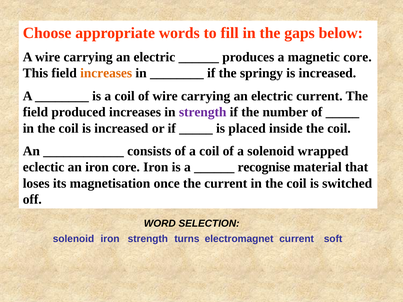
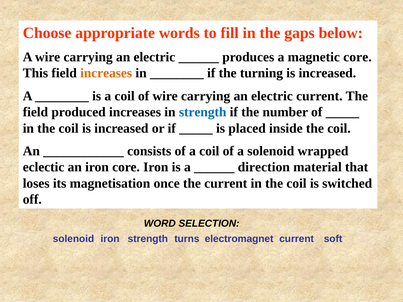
springy: springy -> turning
strength at (203, 112) colour: purple -> blue
recognise: recognise -> direction
